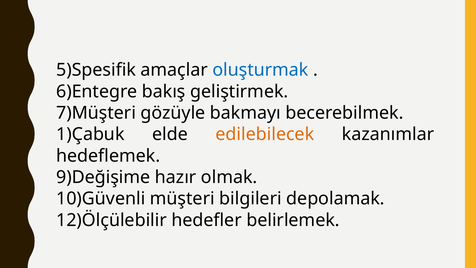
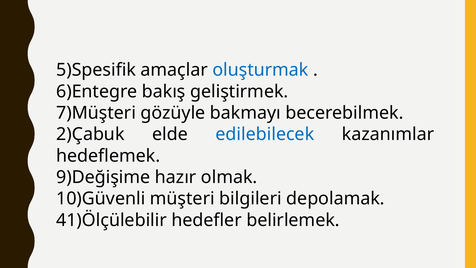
1)Çabuk: 1)Çabuk -> 2)Çabuk
edilebilecek colour: orange -> blue
12)Ölçülebilir: 12)Ölçülebilir -> 41)Ölçülebilir
